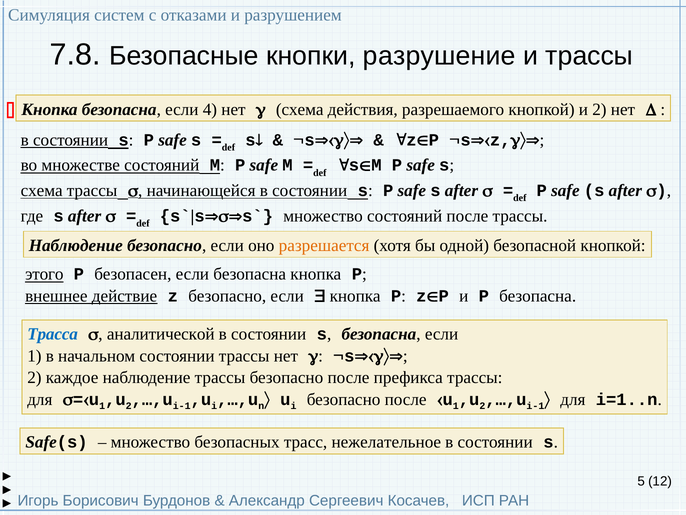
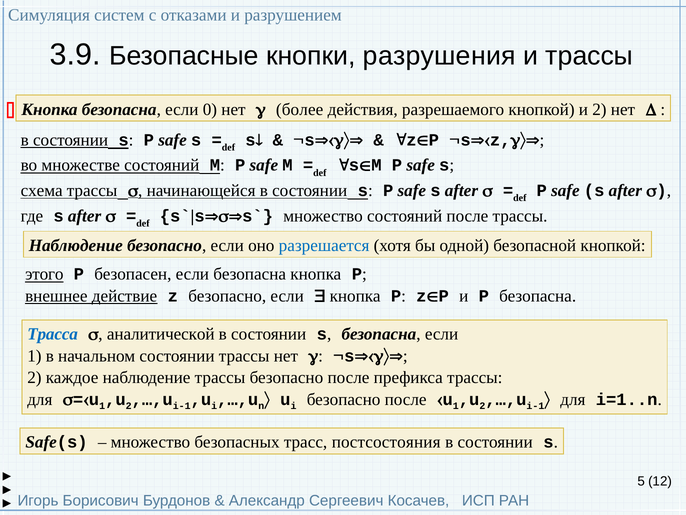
7.8: 7.8 -> 3.9
разрушение: разрушение -> разрушения
4: 4 -> 0
схема at (300, 109): схема -> более
разрешается colour: orange -> blue
нежелательное: нежелательное -> постсостояния
